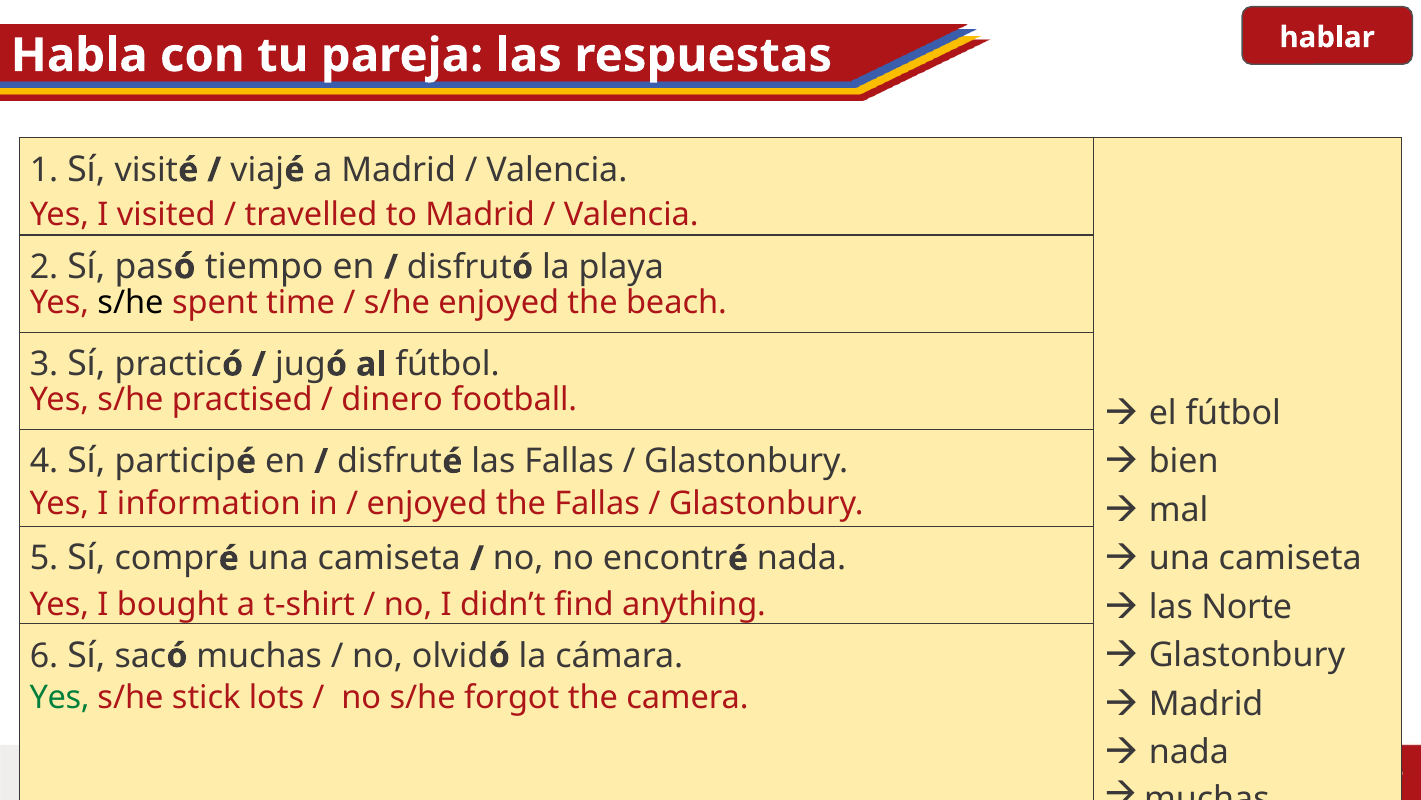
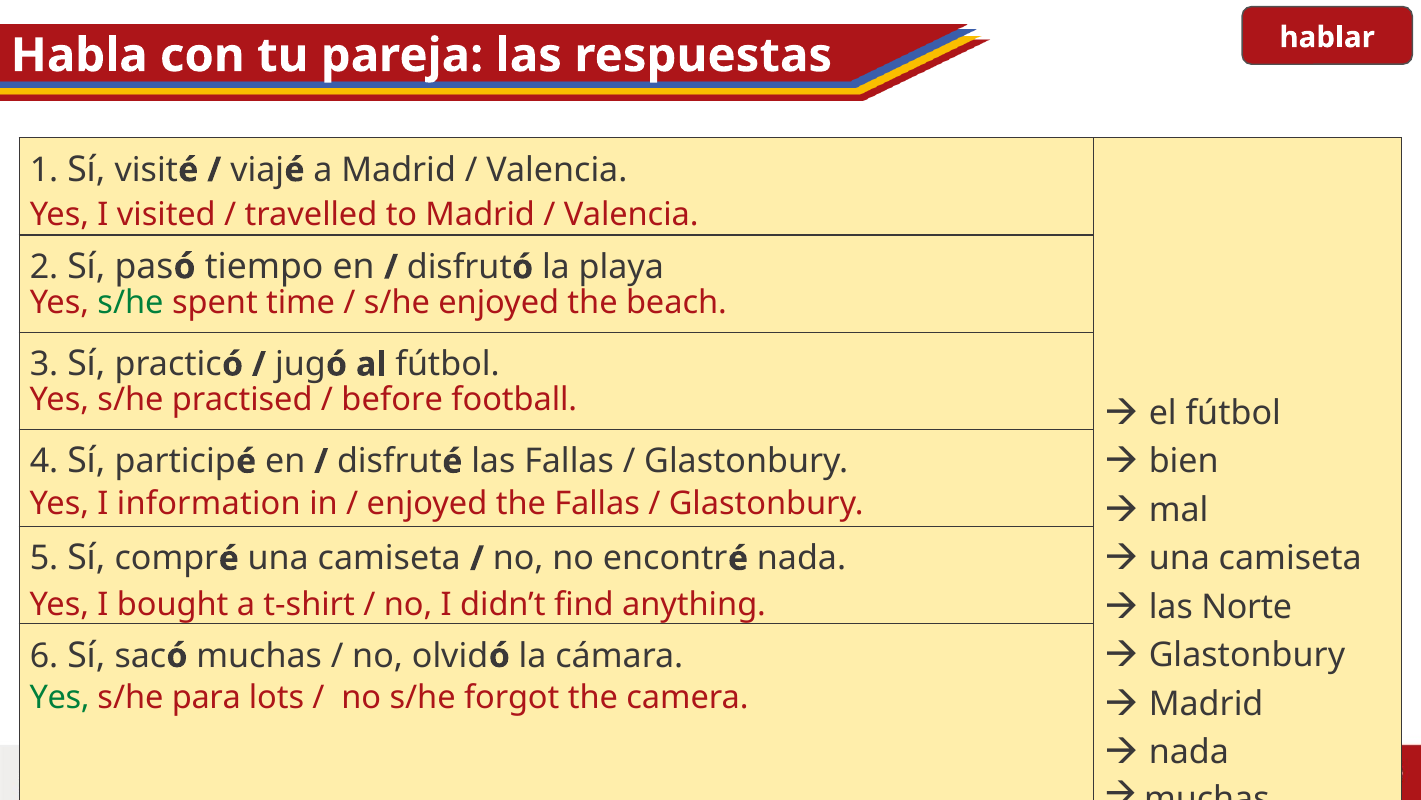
s/he at (131, 303) colour: black -> green
dinero: dinero -> before
stick: stick -> para
